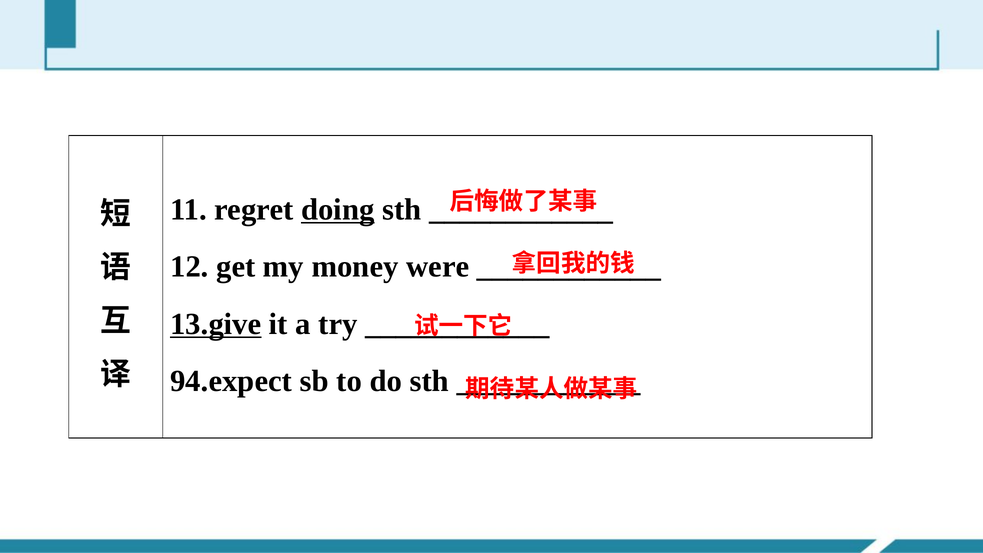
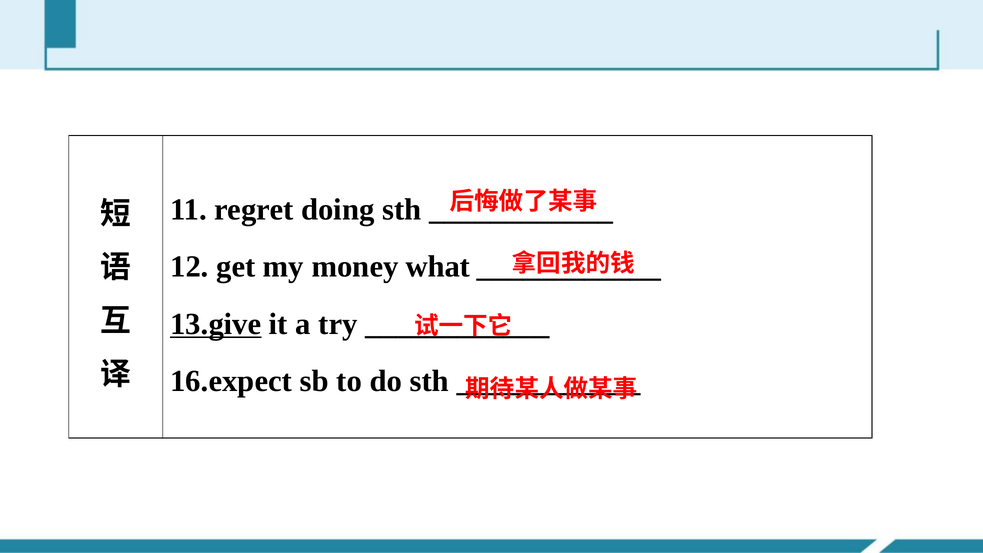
doing underline: present -> none
were: were -> what
94.expect: 94.expect -> 16.expect
